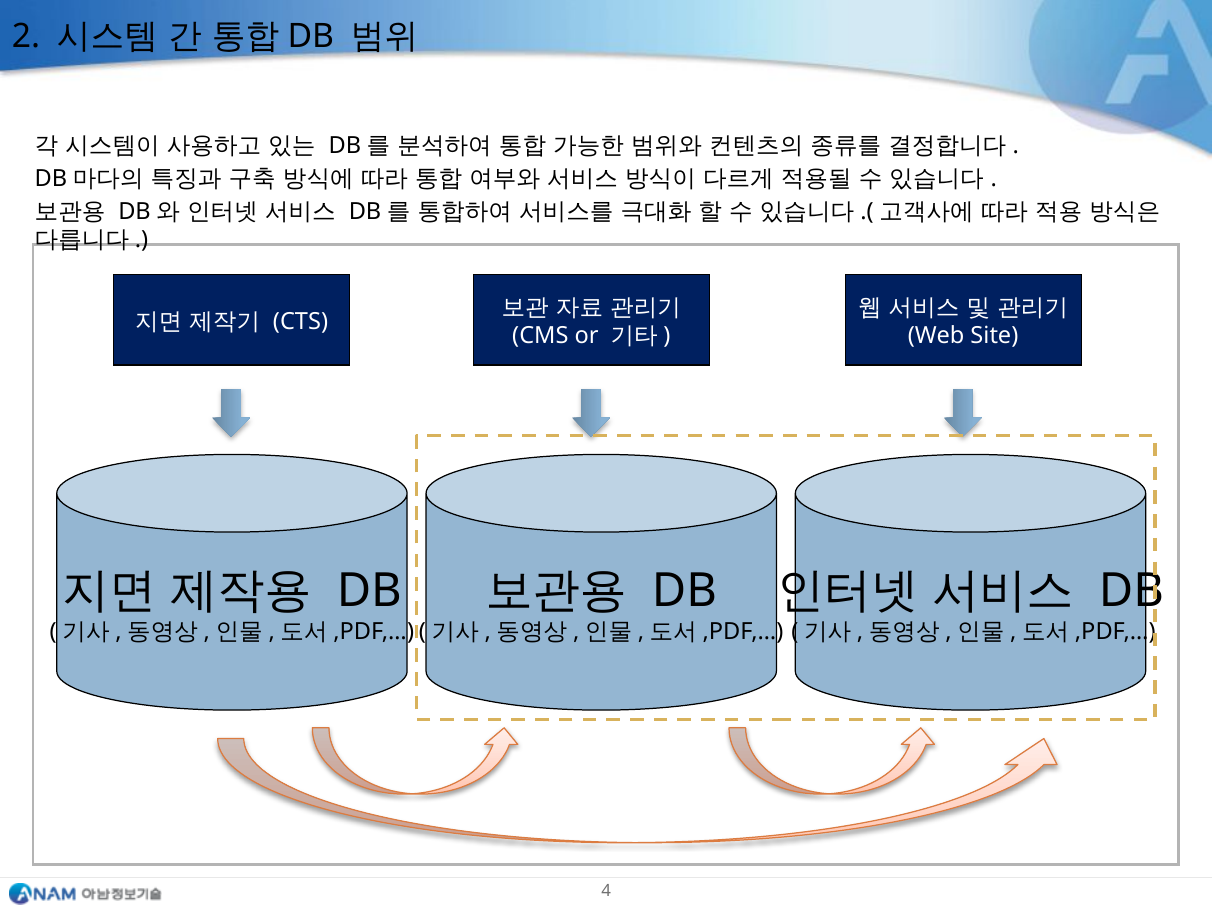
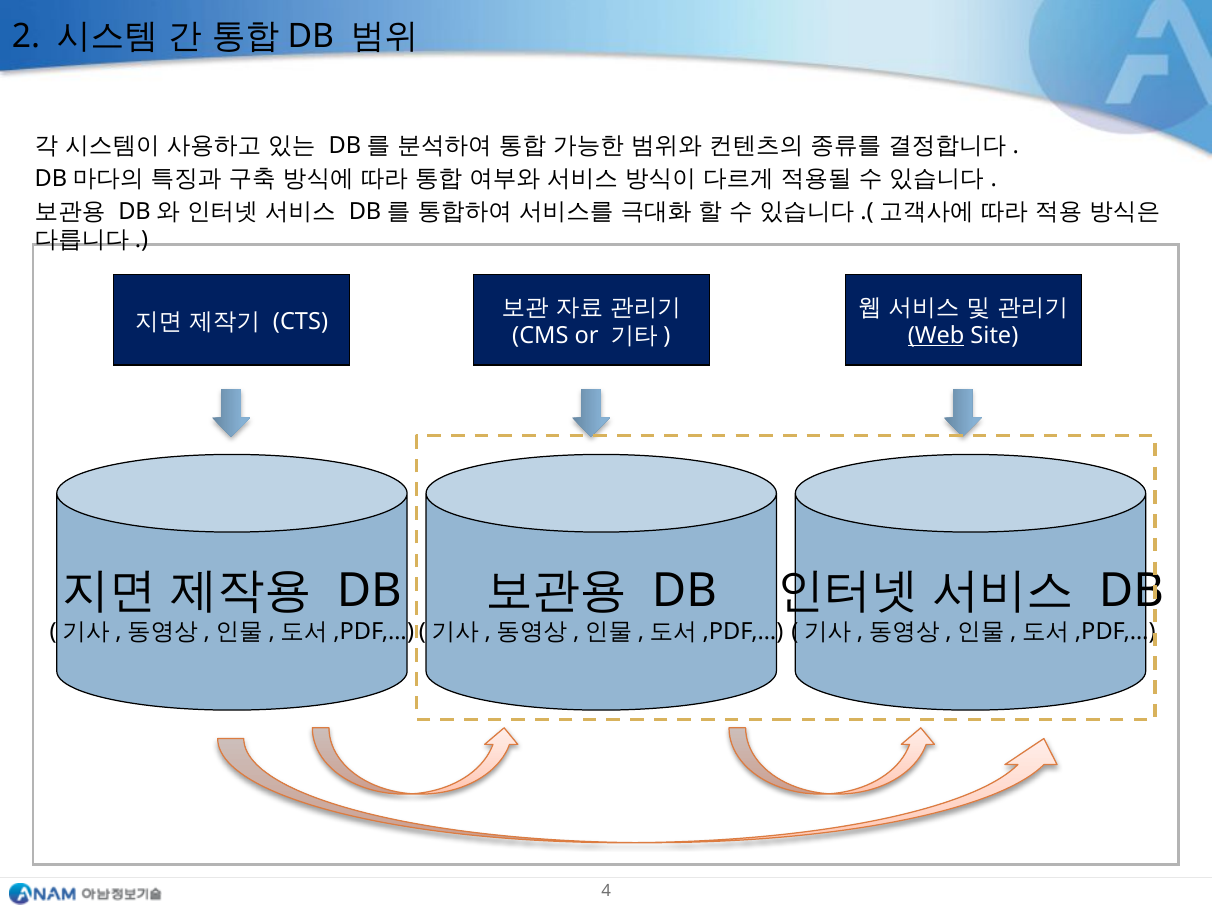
Web underline: none -> present
